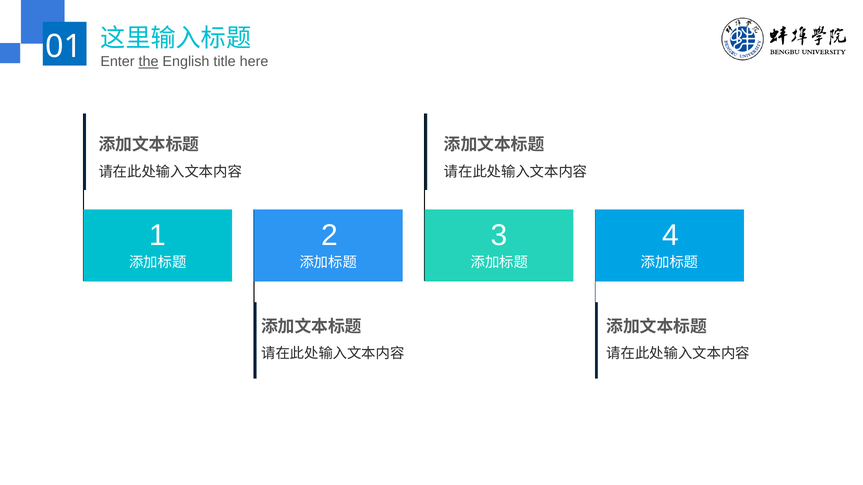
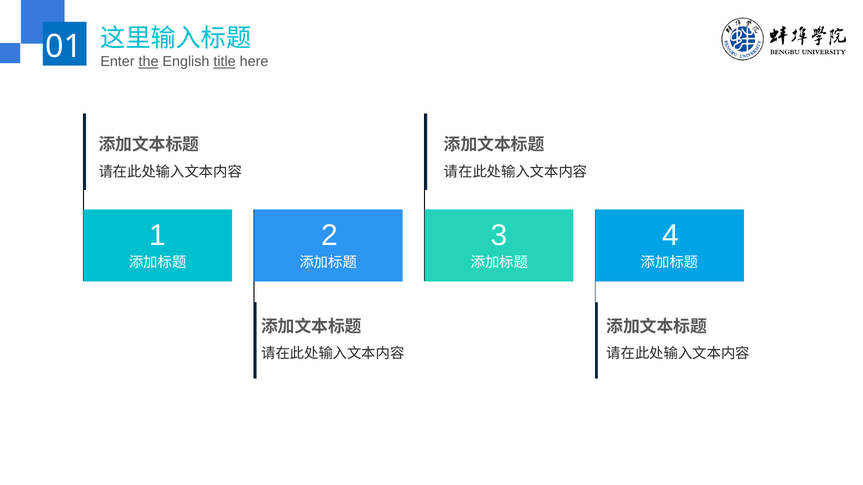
title underline: none -> present
